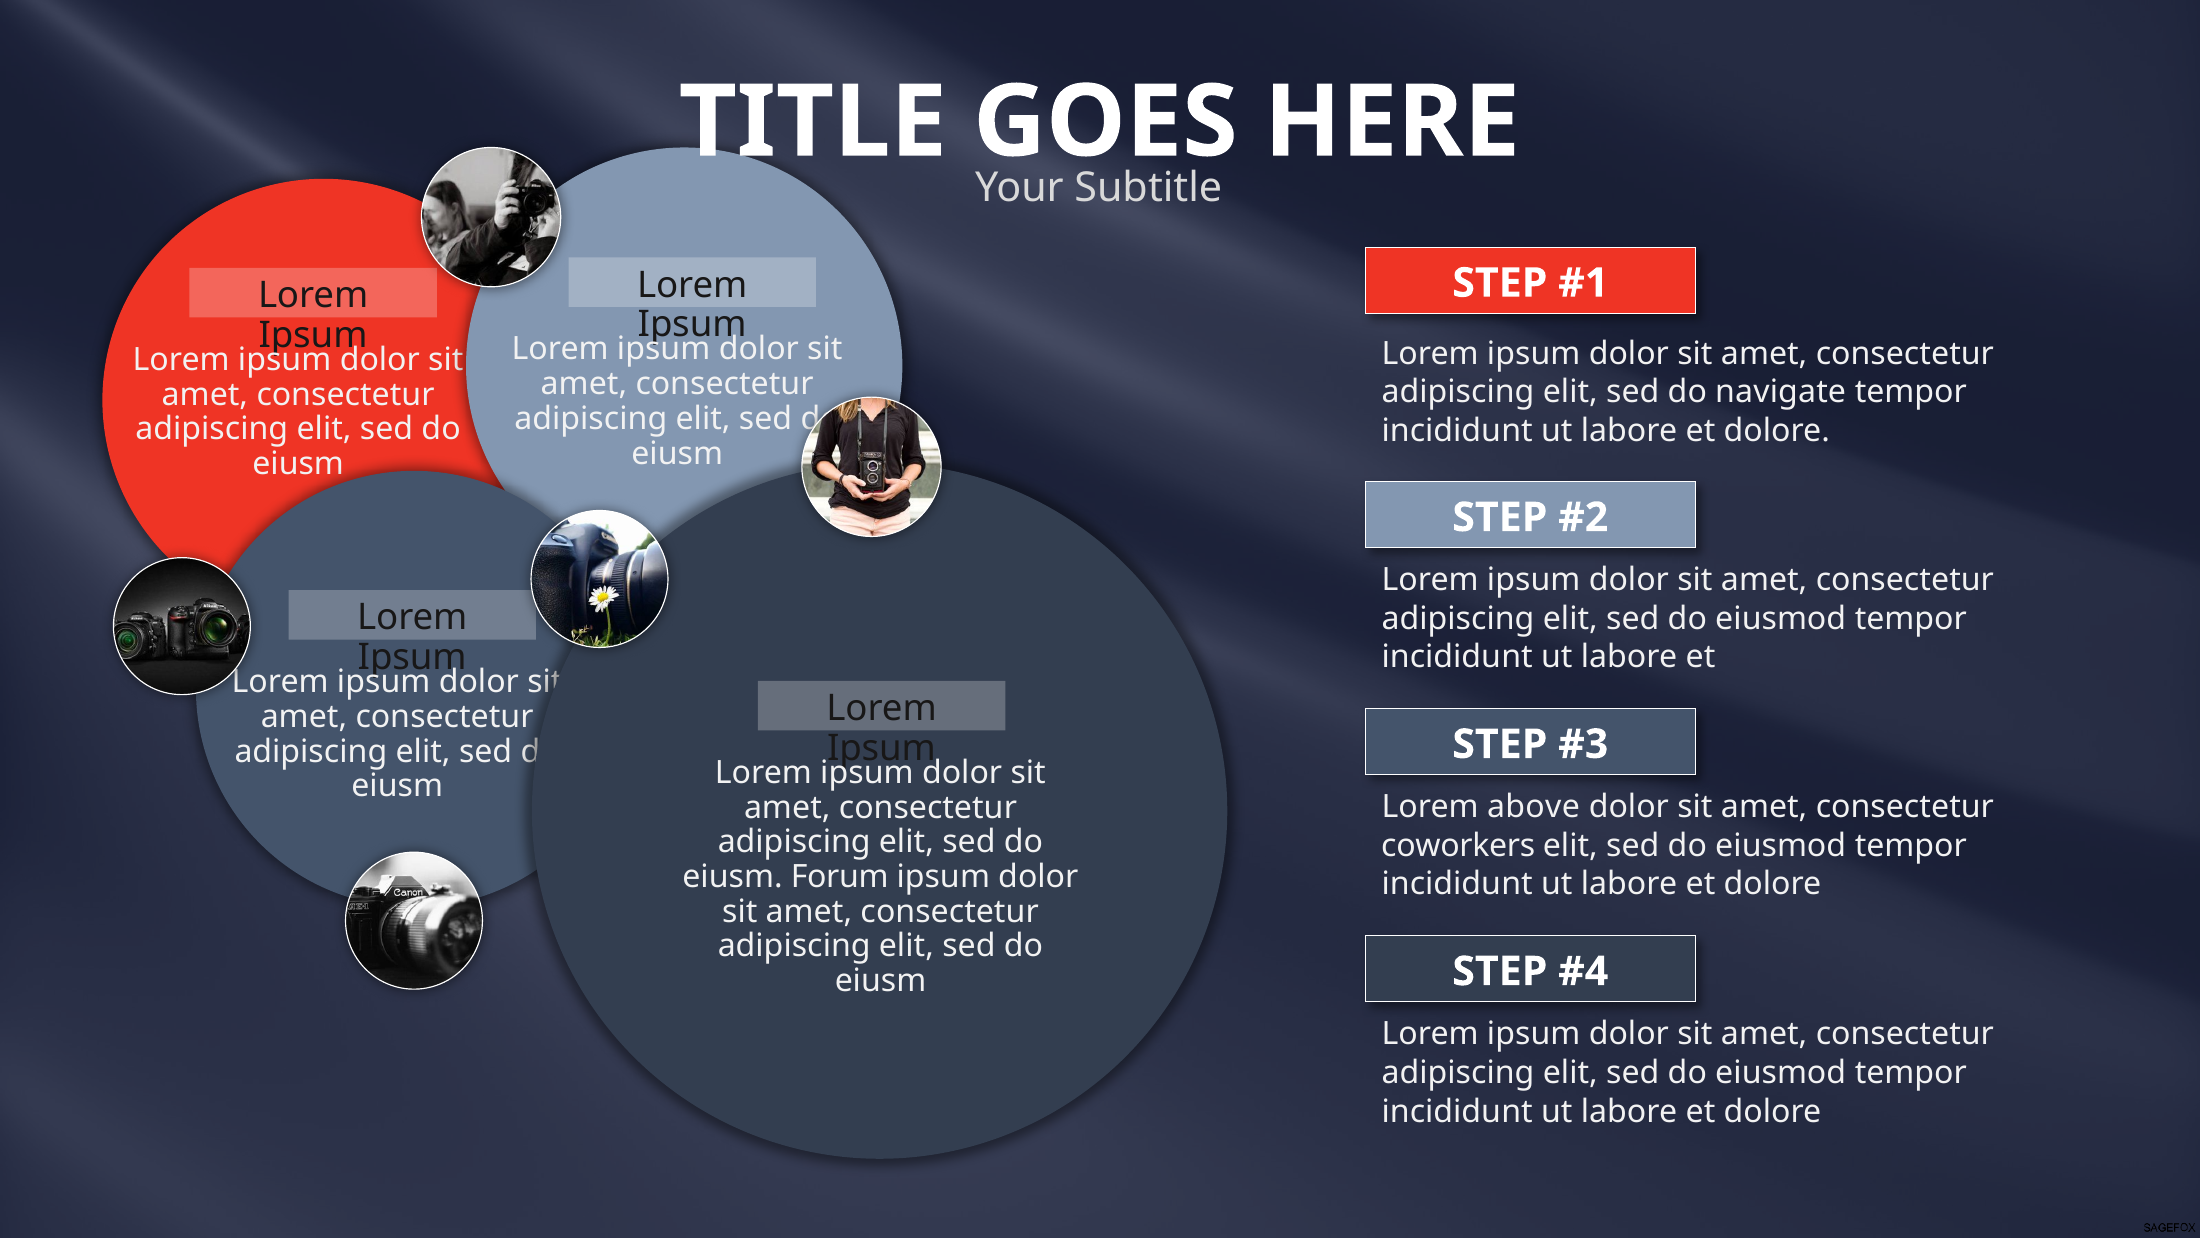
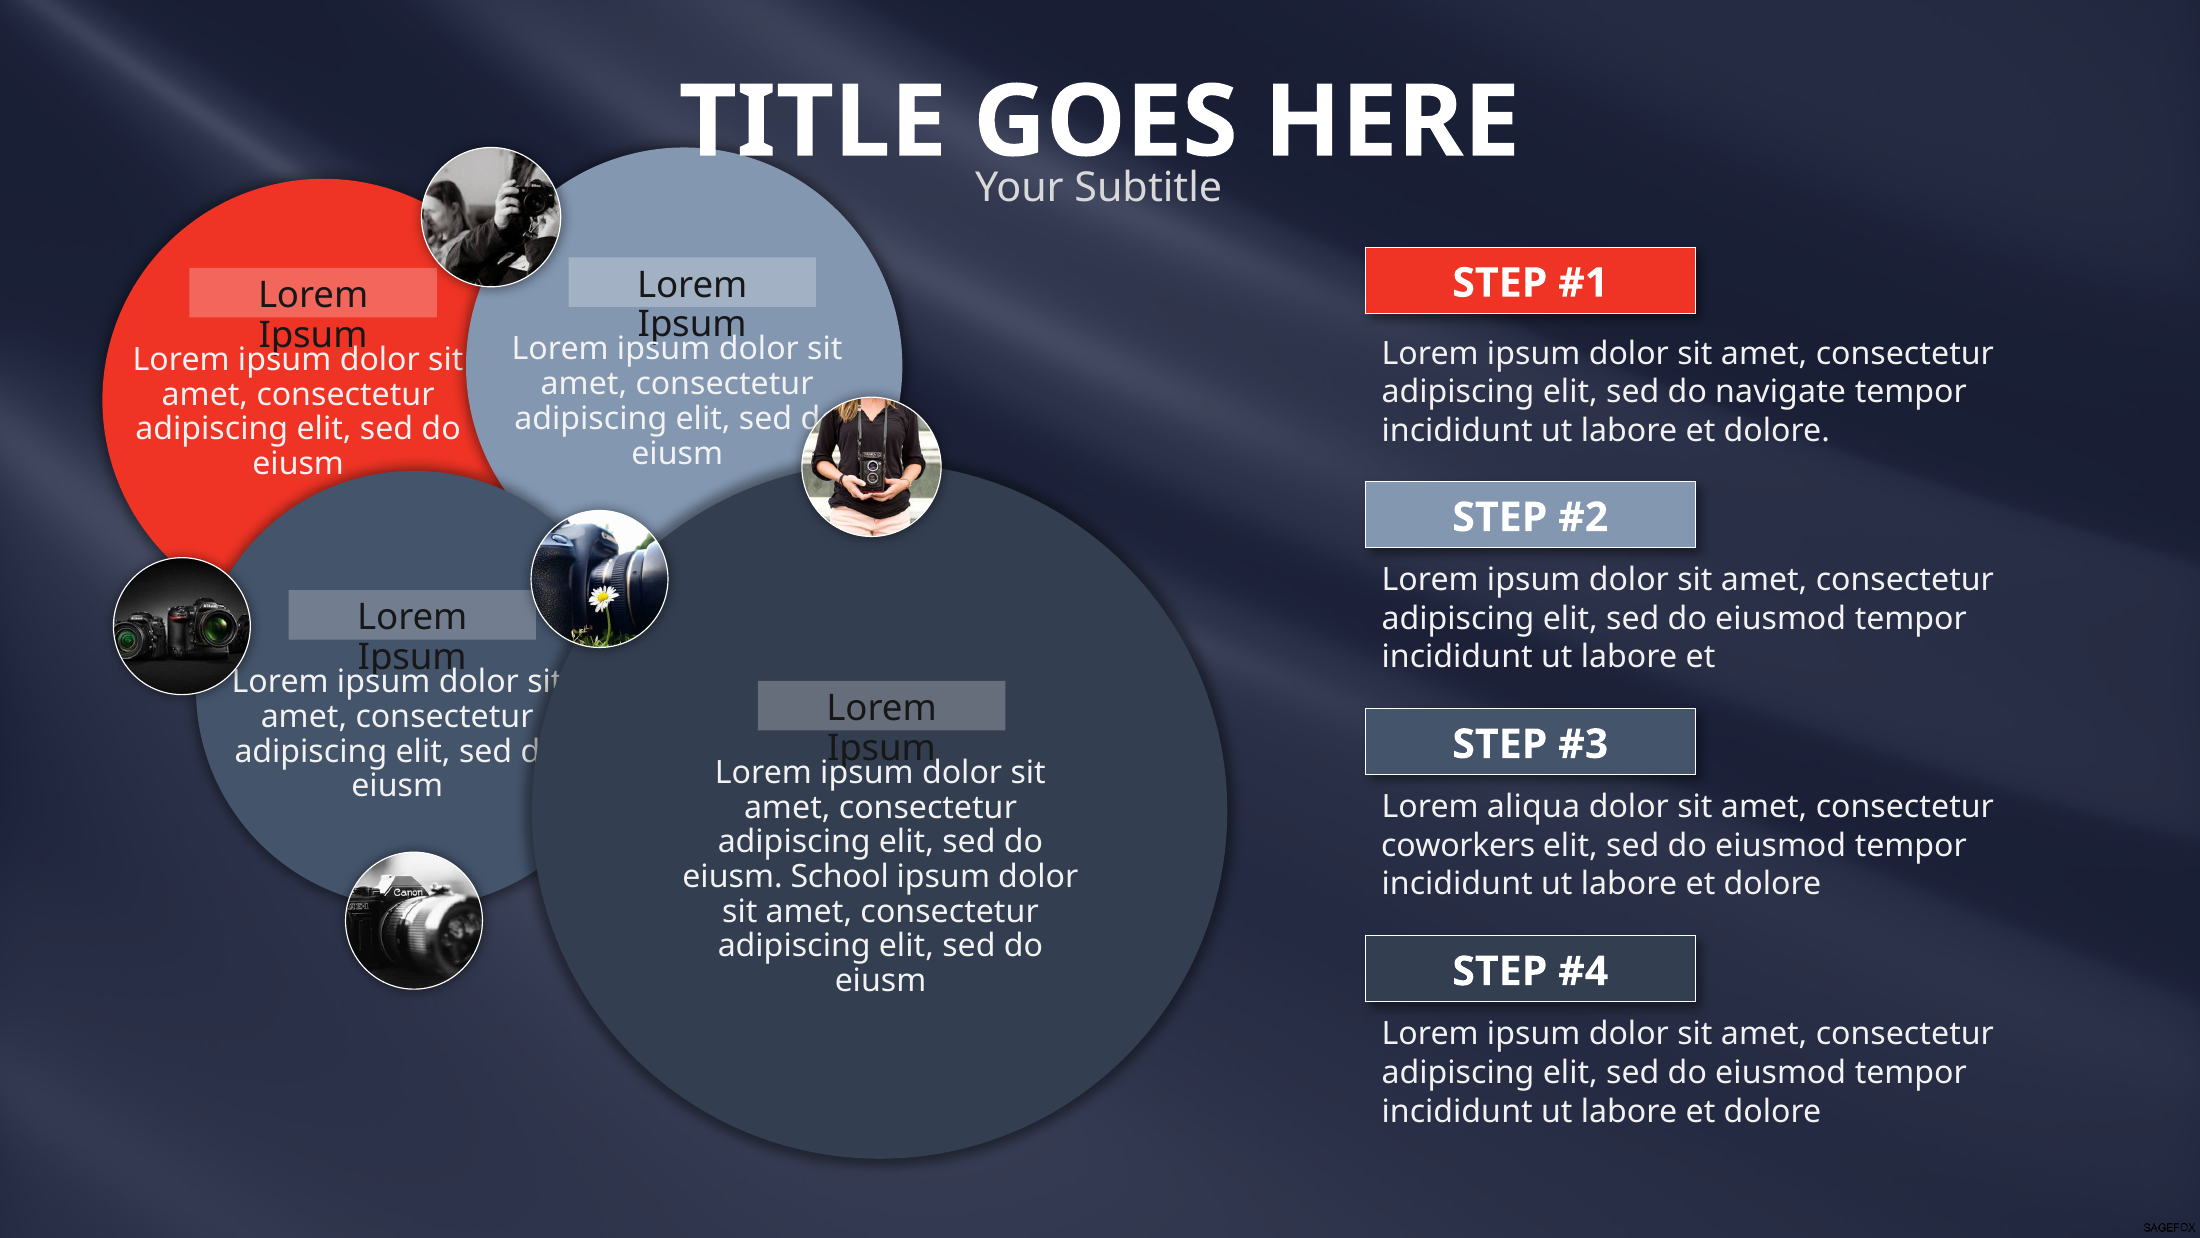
above: above -> aliqua
Forum: Forum -> School
